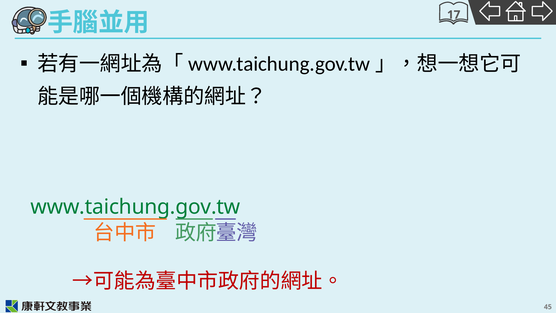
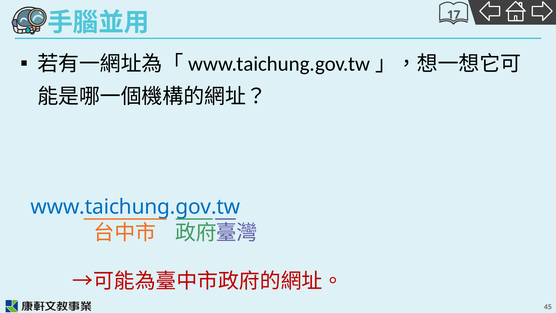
www.taichung.gov.tw colour: green -> blue
